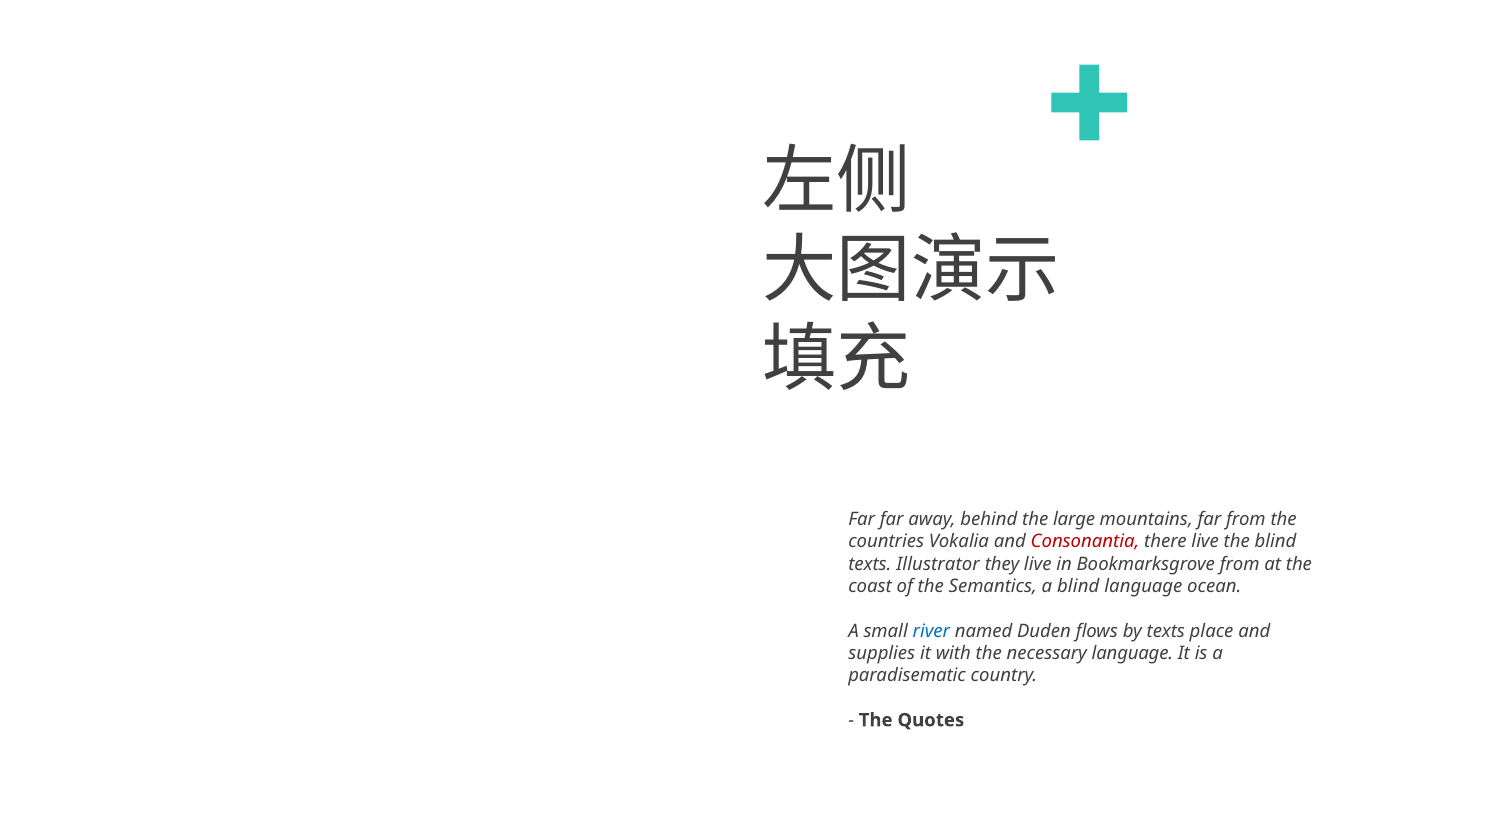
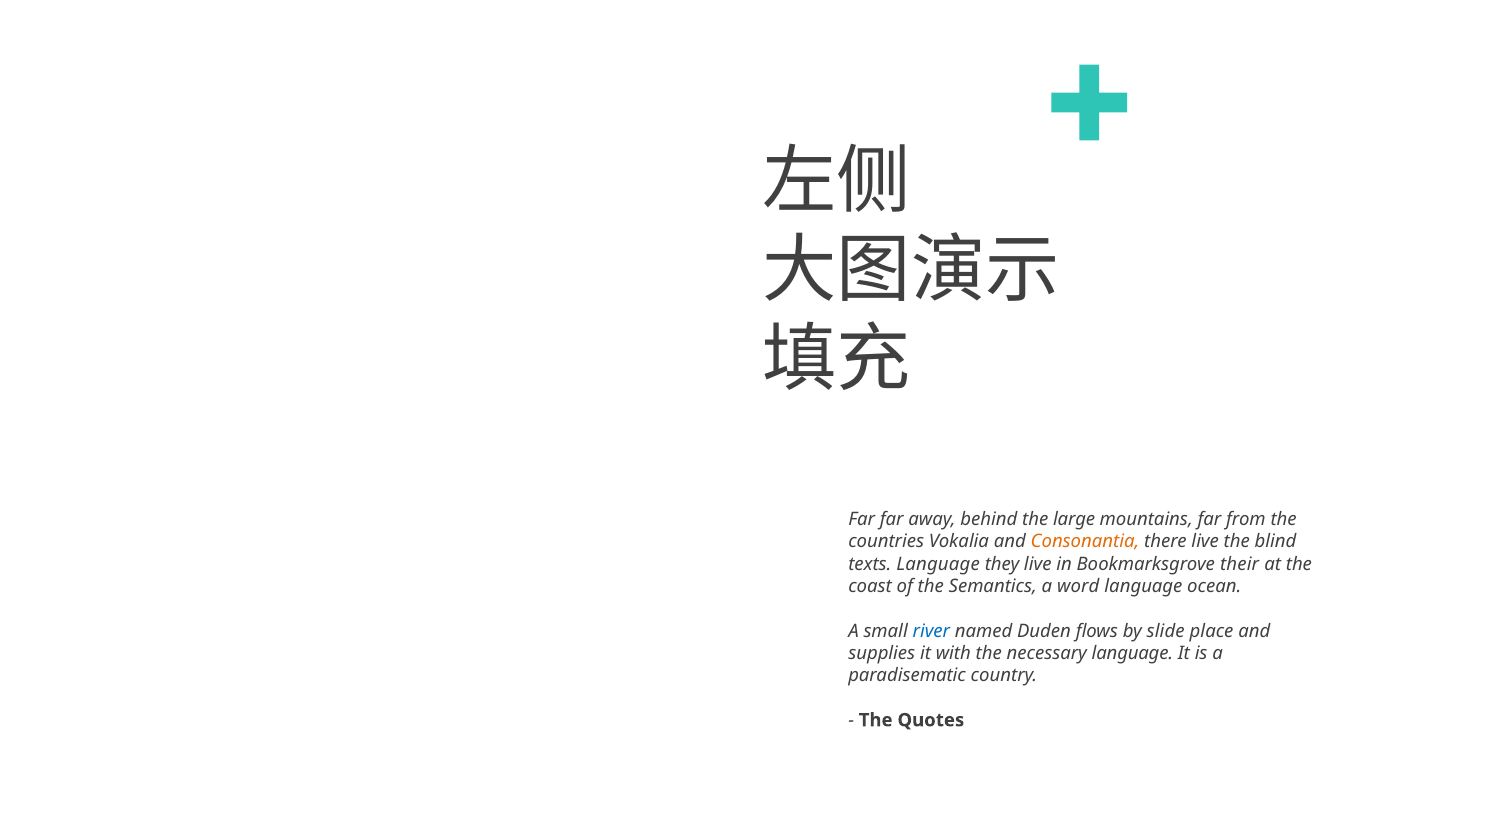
Consonantia colour: red -> orange
texts Illustrator: Illustrator -> Language
Bookmarksgrove from: from -> their
a blind: blind -> word
by texts: texts -> slide
